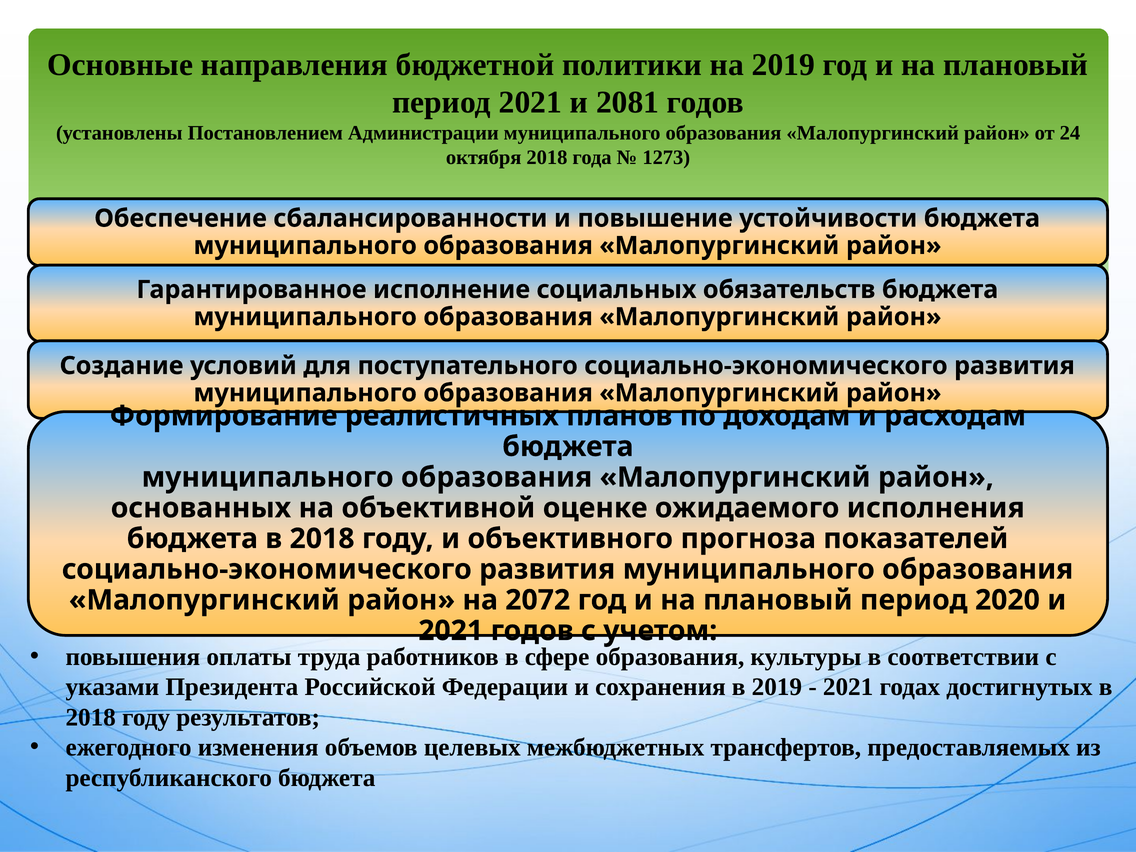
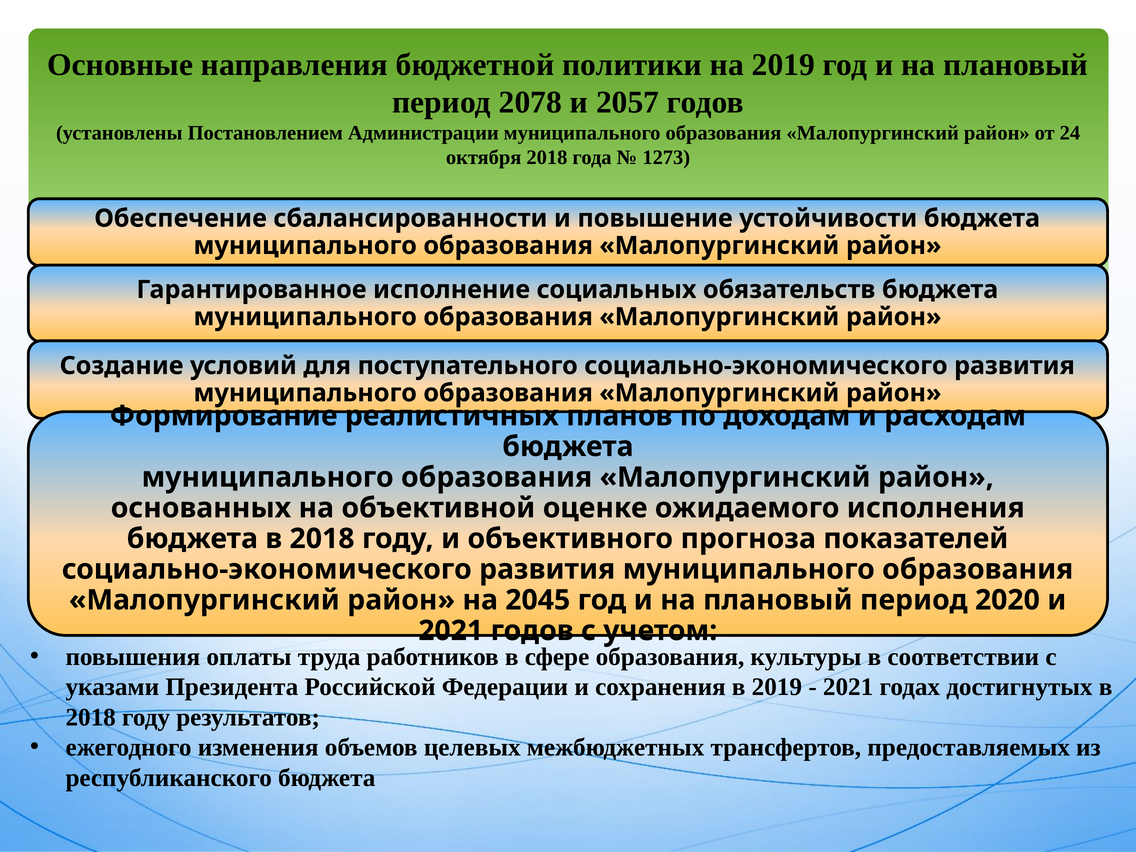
период 2021: 2021 -> 2078
2081: 2081 -> 2057
2072: 2072 -> 2045
